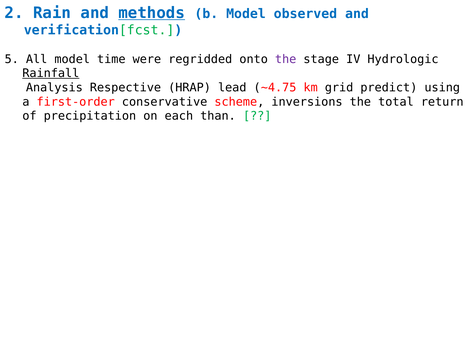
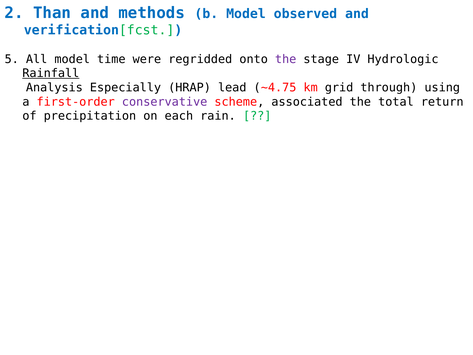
Rain: Rain -> Than
methods underline: present -> none
Respective: Respective -> Especially
predict: predict -> through
conservative colour: black -> purple
inversions: inversions -> associated
than: than -> rain
